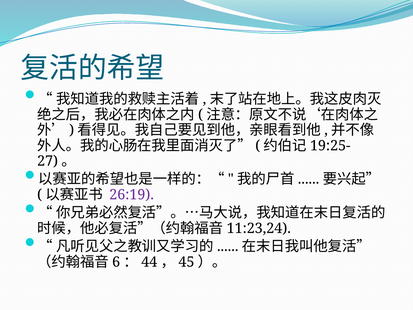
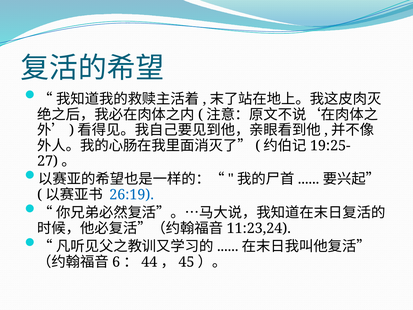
26:19 colour: purple -> blue
